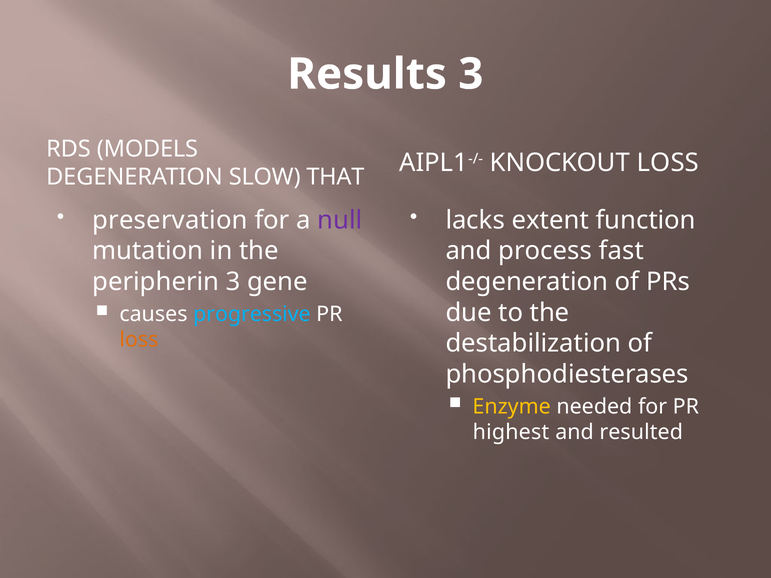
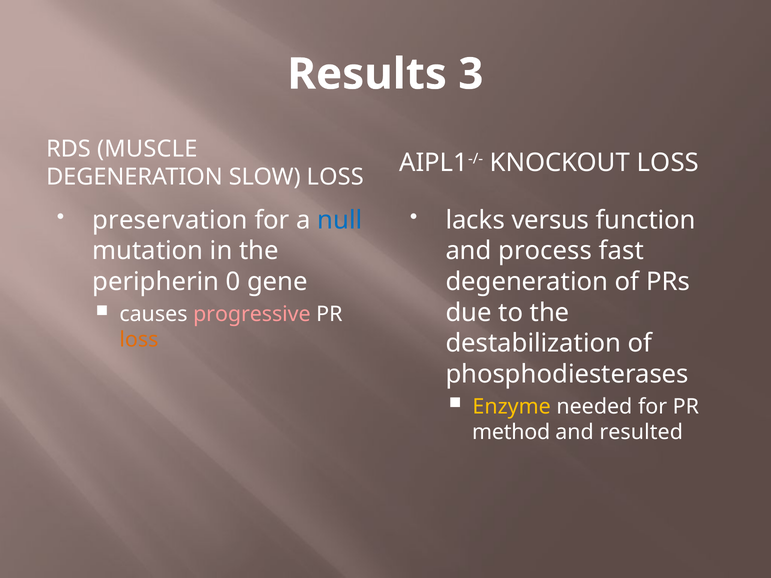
MODELS: MODELS -> MUSCLE
SLOW THAT: THAT -> LOSS
null colour: purple -> blue
extent: extent -> versus
peripherin 3: 3 -> 0
progressive colour: light blue -> pink
highest: highest -> method
